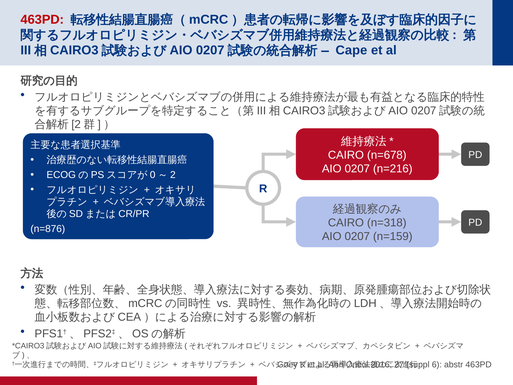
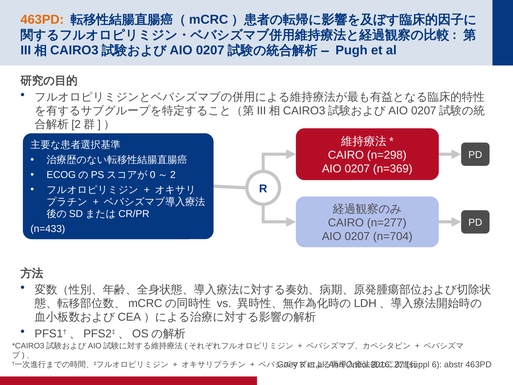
463PD at (42, 20) colour: red -> orange
Cape: Cape -> Pugh
n=678: n=678 -> n=298
n=216: n=216 -> n=369
n=318: n=318 -> n=277
n=876: n=876 -> n=433
n=159: n=159 -> n=704
